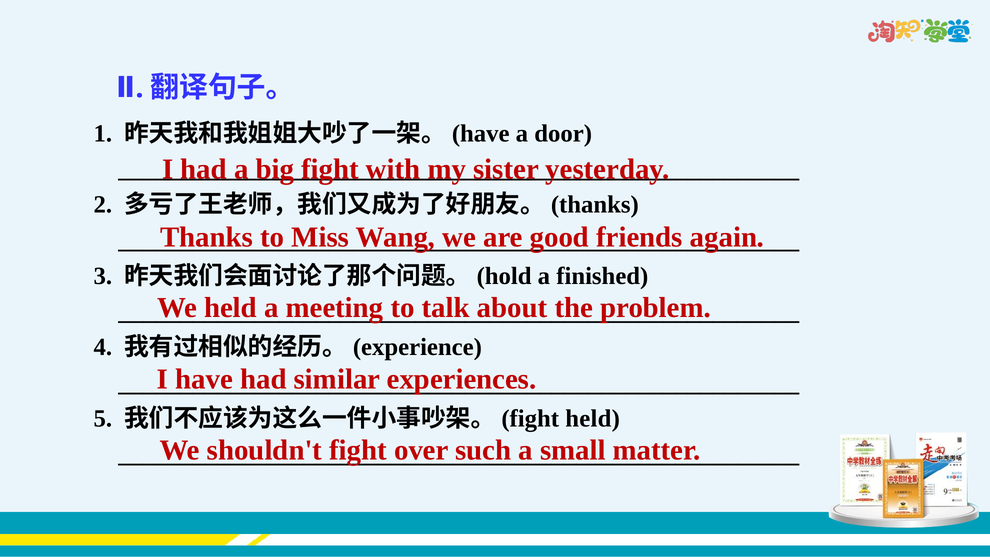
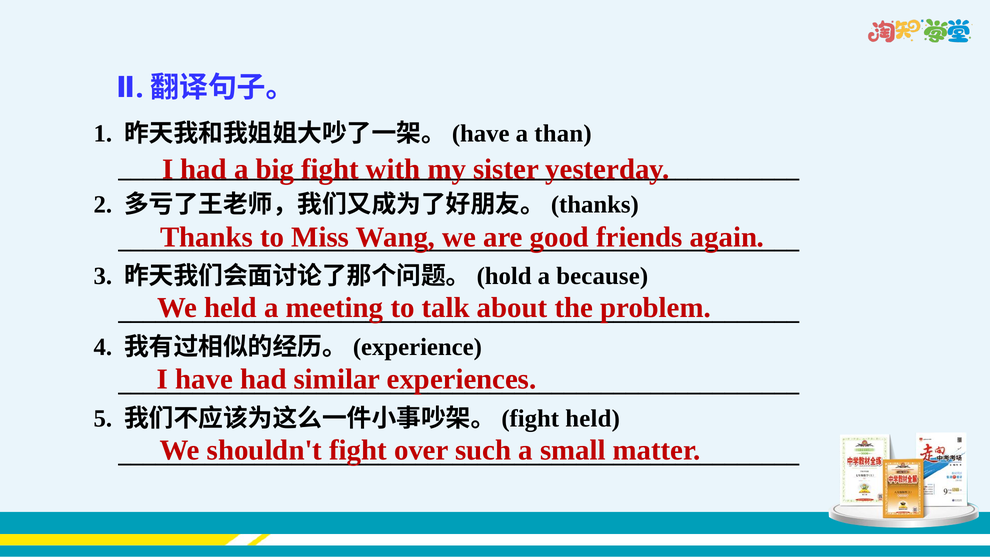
door: door -> than
finished: finished -> because
